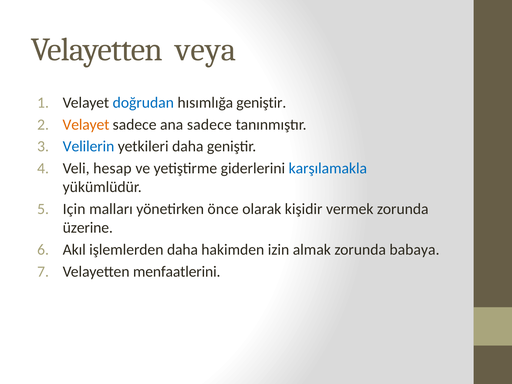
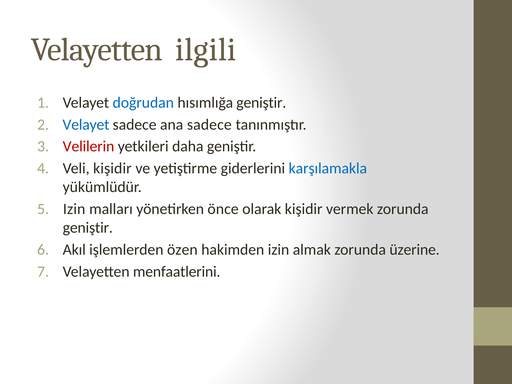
veya: veya -> ilgili
Velayet at (86, 125) colour: orange -> blue
Velilerin colour: blue -> red
Veli hesap: hesap -> kişidir
Için at (74, 209): Için -> Izin
üzerine at (88, 228): üzerine -> geniştir
işlemlerden daha: daha -> özen
babaya: babaya -> üzerine
